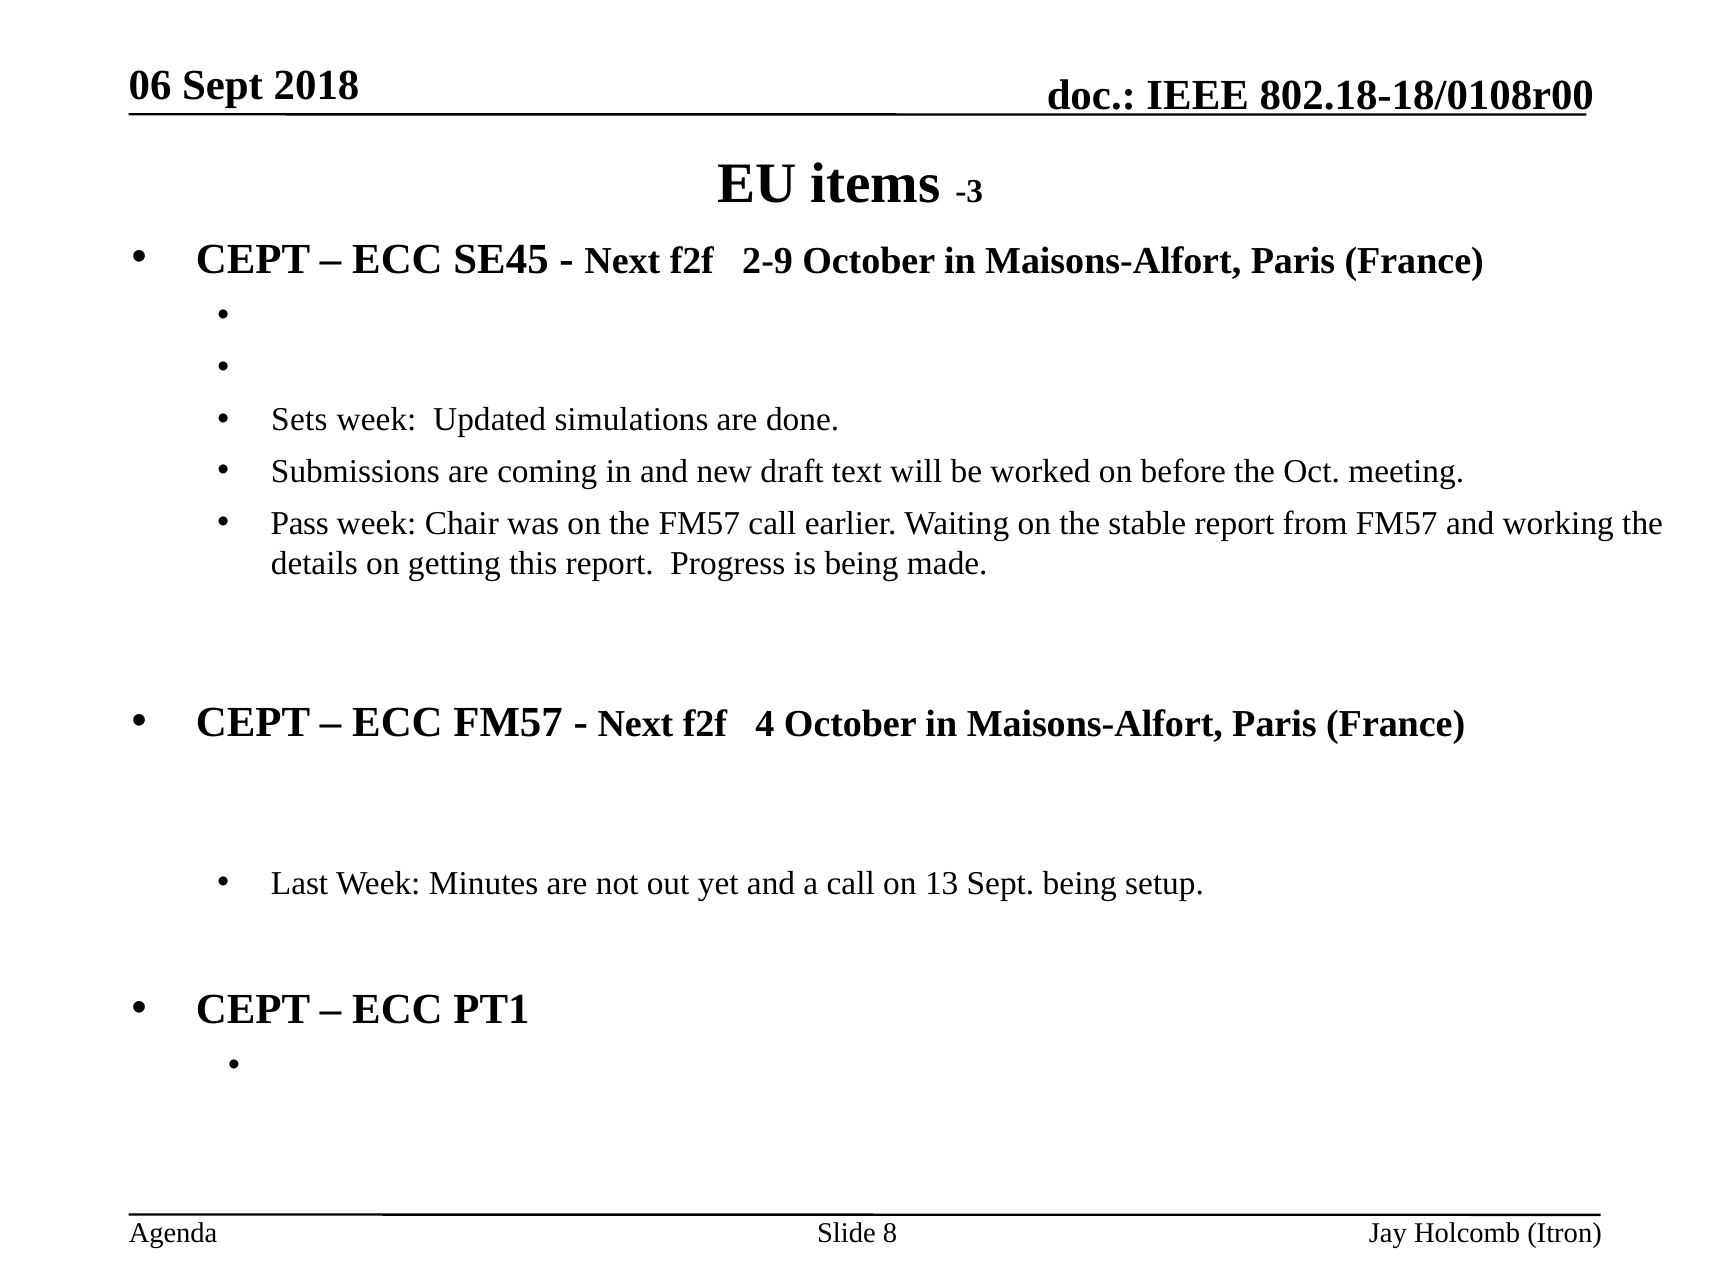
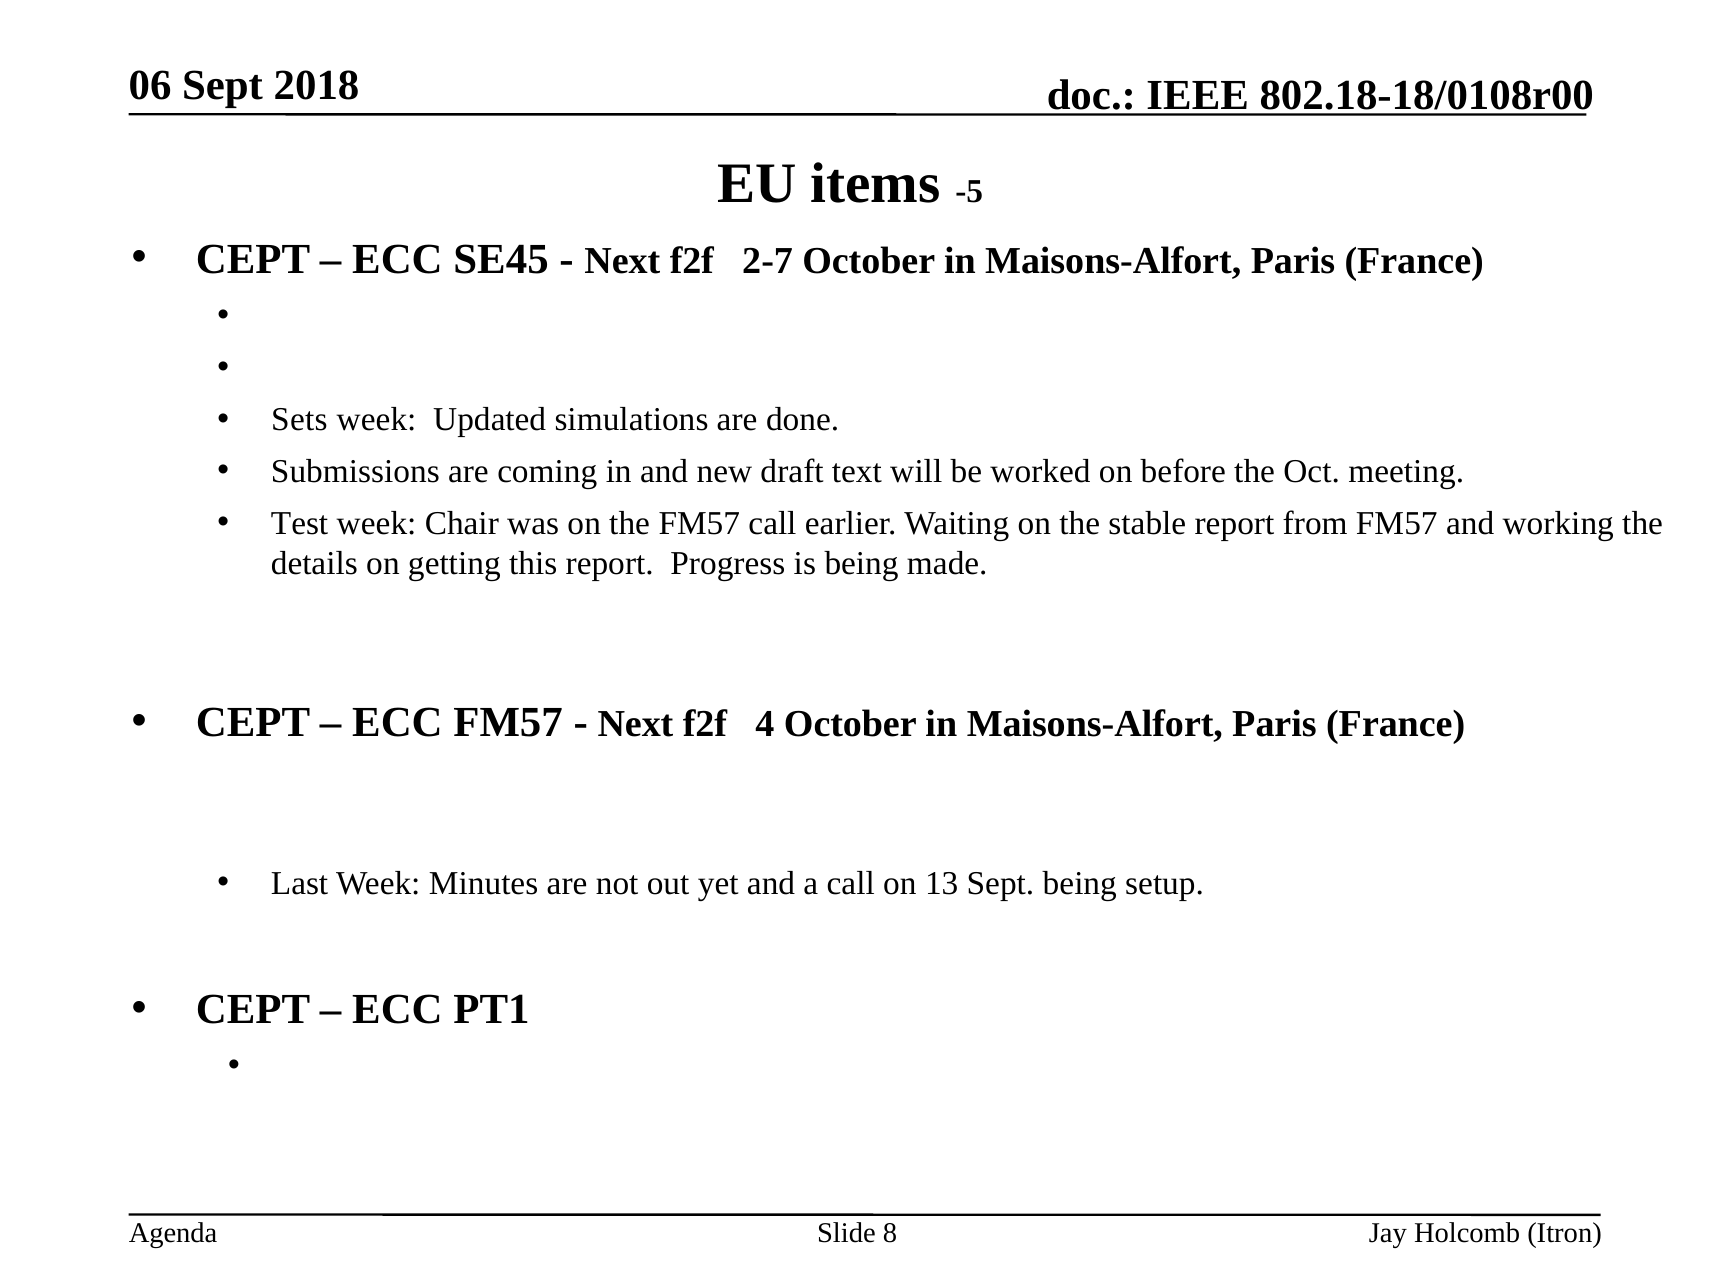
-3: -3 -> -5
2-9: 2-9 -> 2-7
Pass: Pass -> Test
